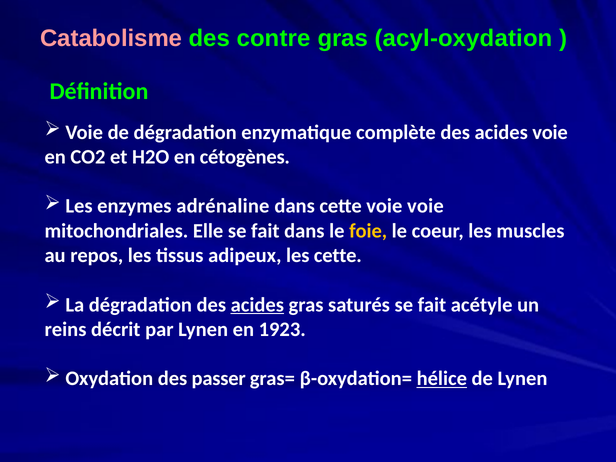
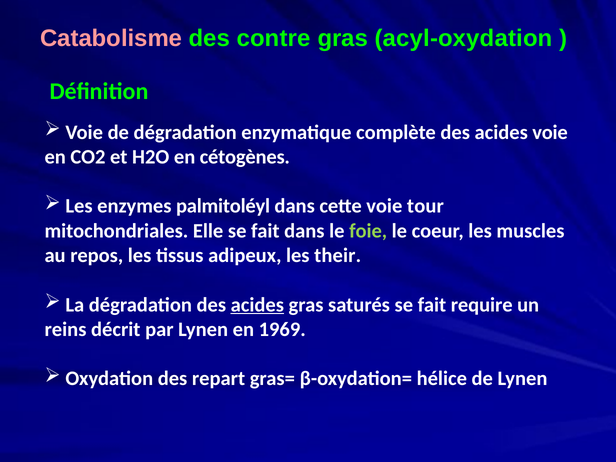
adrénaline: adrénaline -> palmitoléyl
voie voie: voie -> tour
foie colour: yellow -> light green
les cette: cette -> their
acétyle: acétyle -> require
1923: 1923 -> 1969
passer: passer -> repart
hélice underline: present -> none
